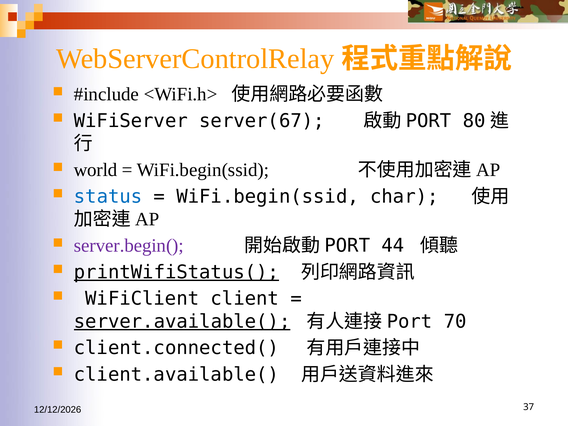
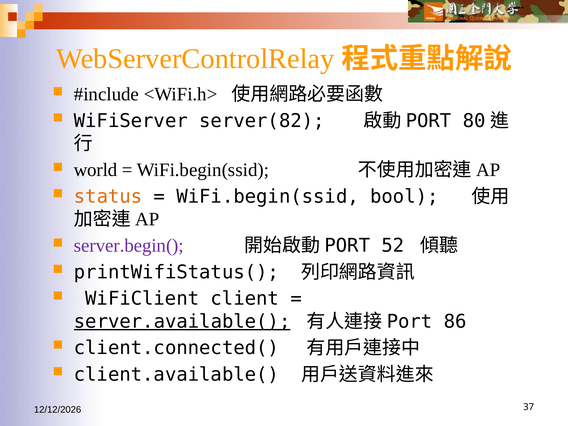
server(67: server(67 -> server(82
status colour: blue -> orange
char: char -> bool
44: 44 -> 52
printWifiStatus( underline: present -> none
70: 70 -> 86
